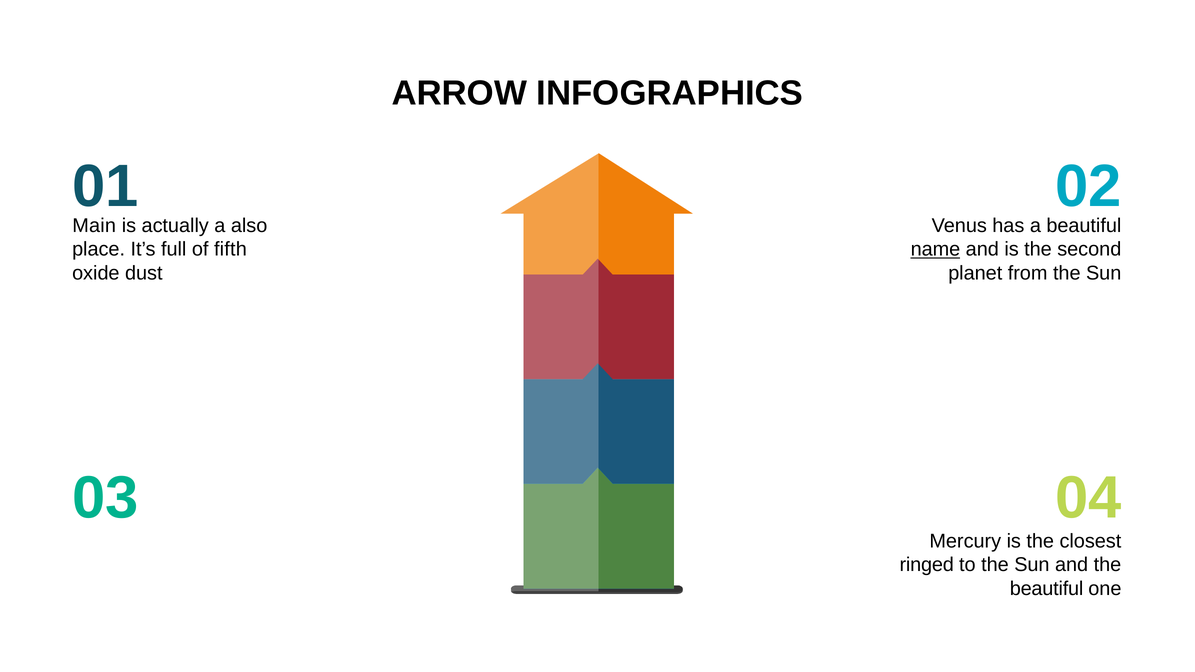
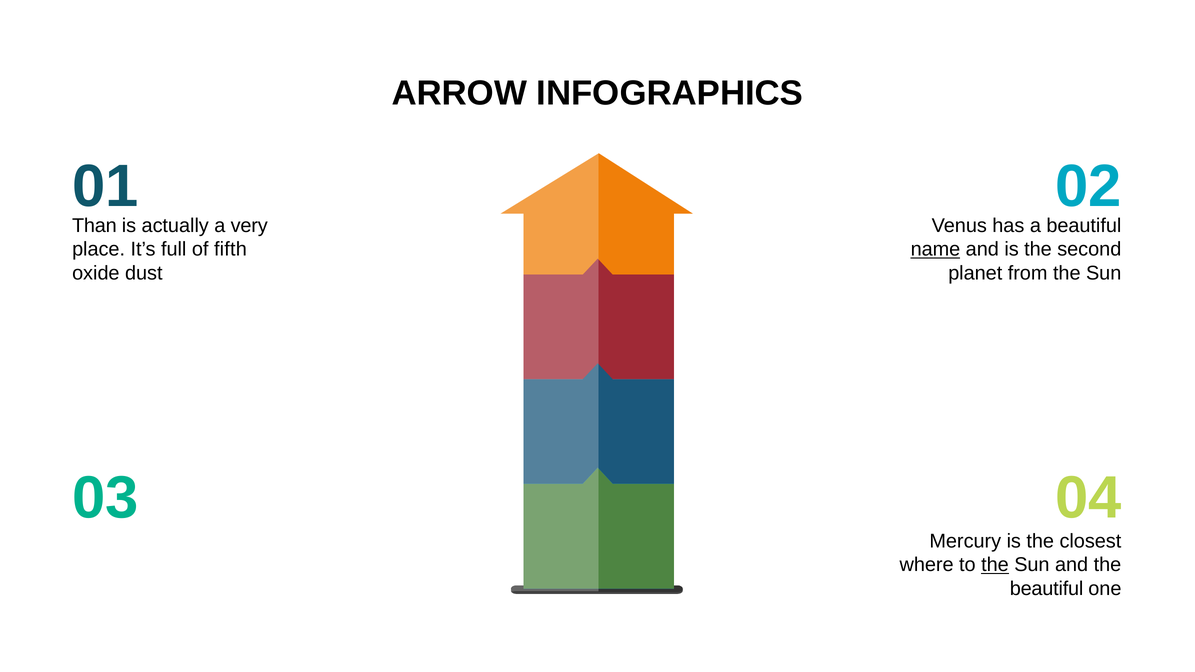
Main: Main -> Than
also: also -> very
ringed: ringed -> where
the at (995, 565) underline: none -> present
